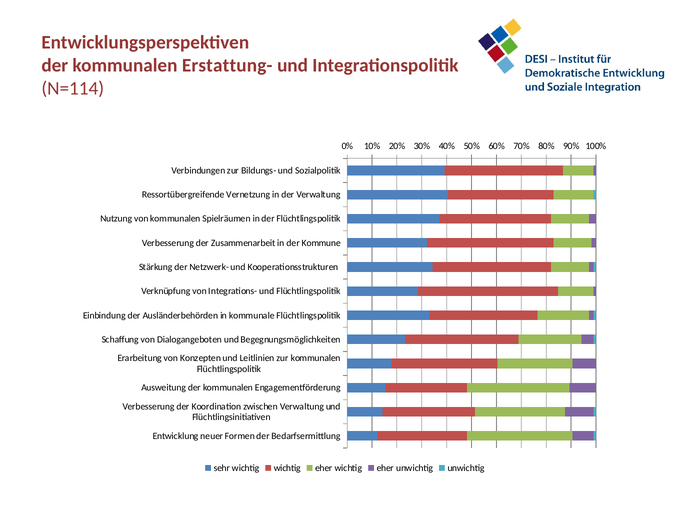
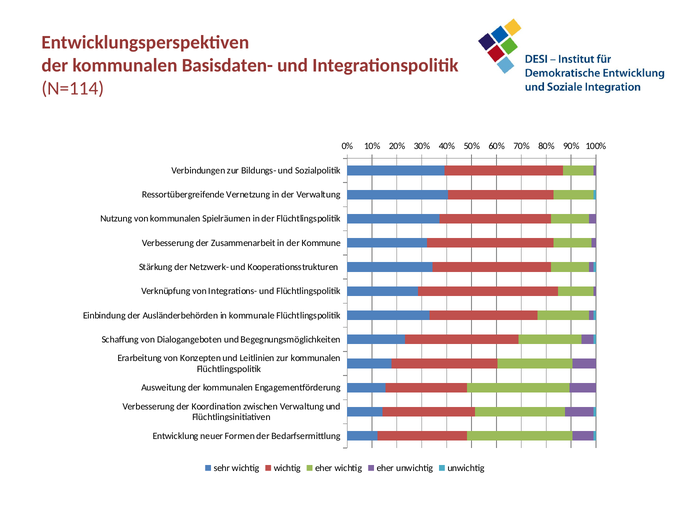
Erstattung-: Erstattung- -> Basisdaten-
